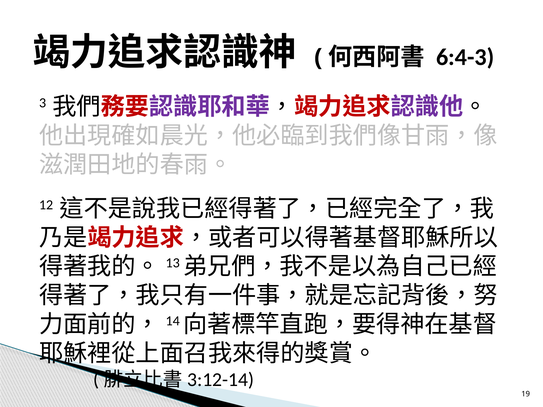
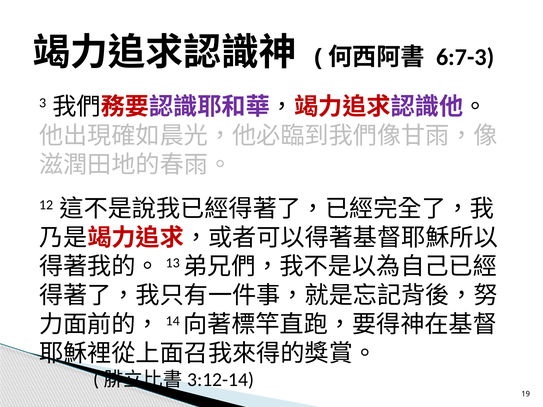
6:4-3: 6:4-3 -> 6:7-3
